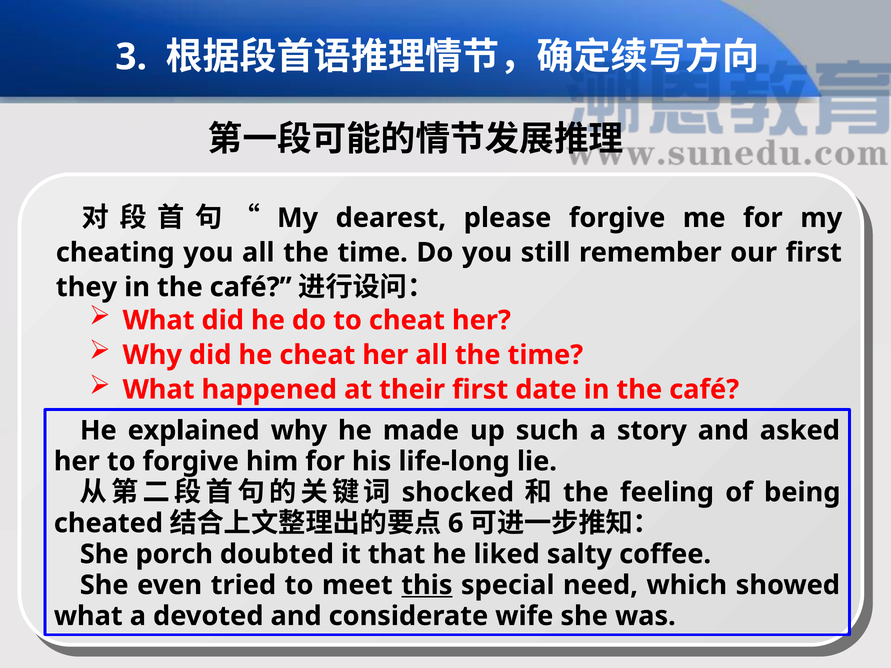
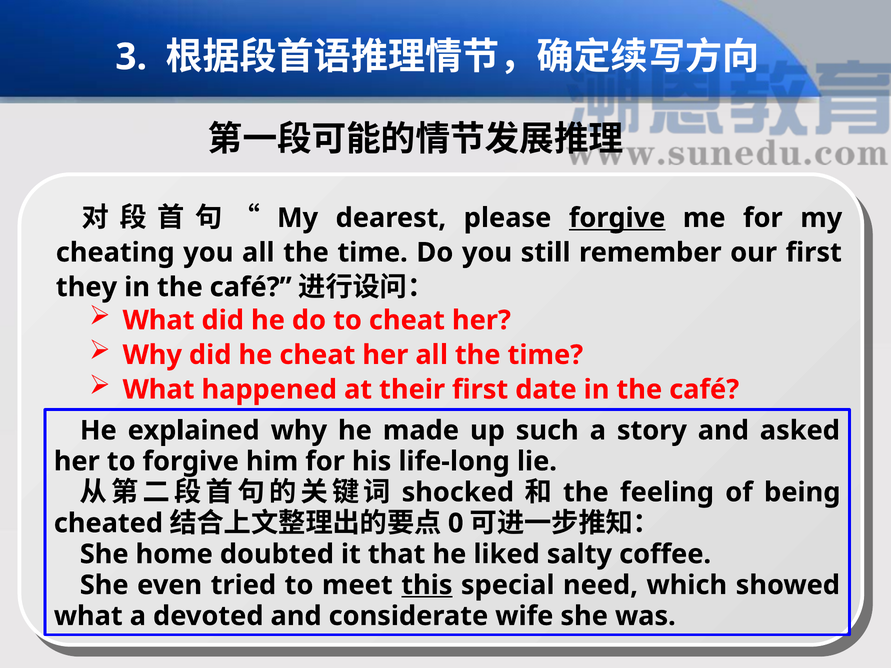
forgive at (617, 218) underline: none -> present
6: 6 -> 0
porch: porch -> home
